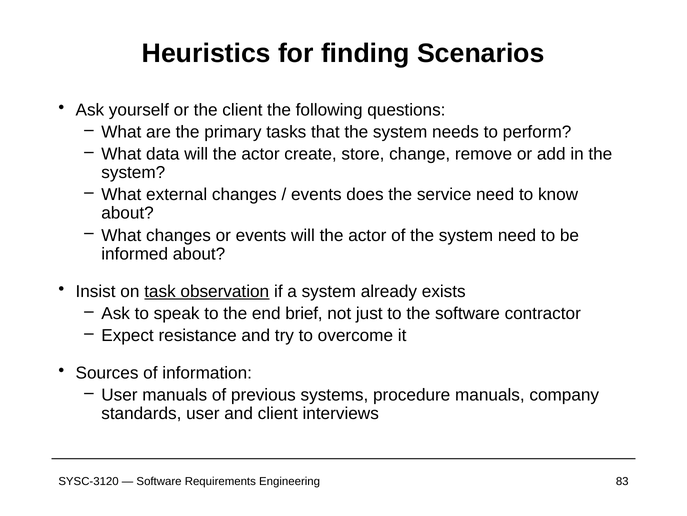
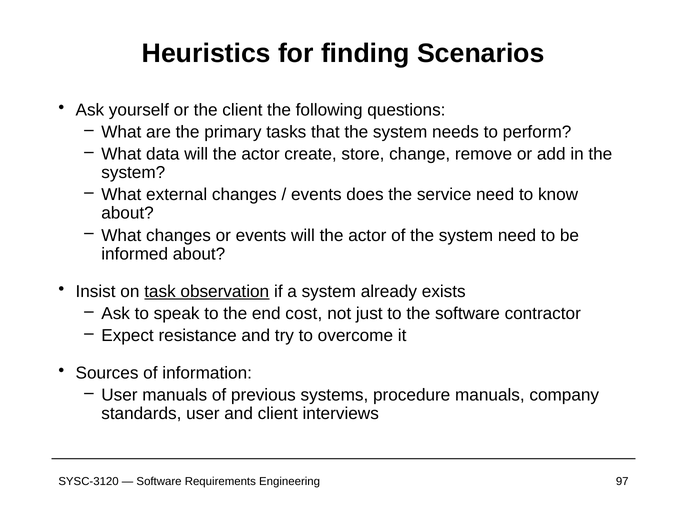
brief: brief -> cost
83: 83 -> 97
